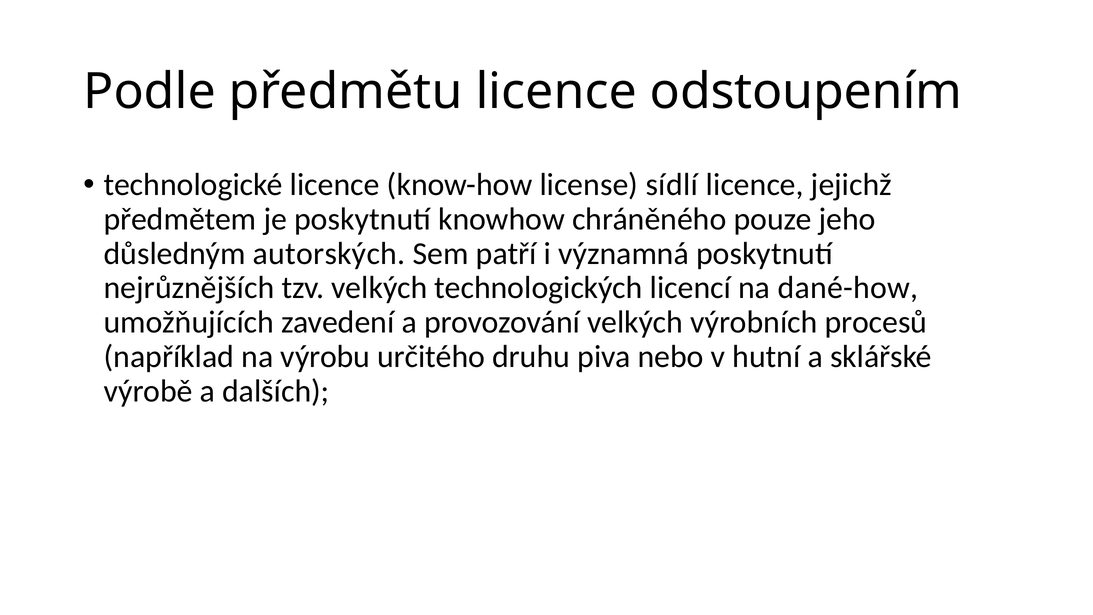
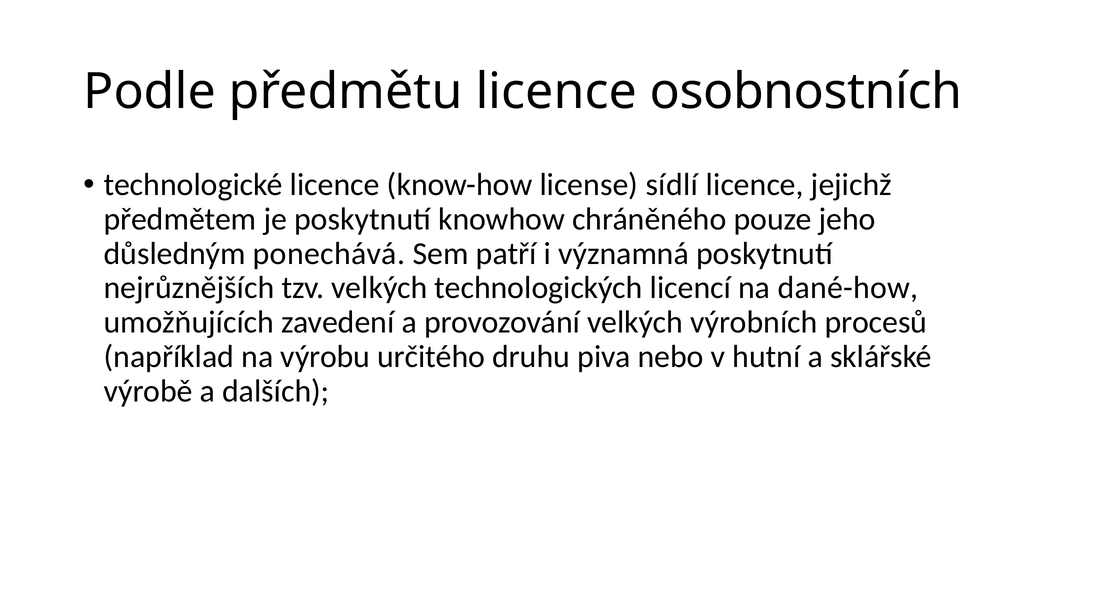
odstoupením: odstoupením -> osobnostních
autorských: autorských -> ponechává
